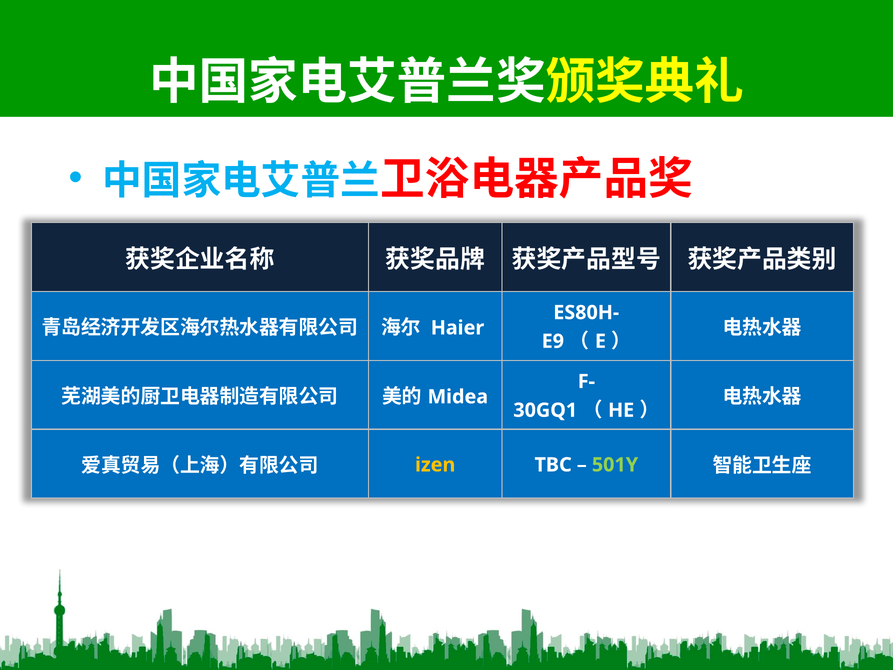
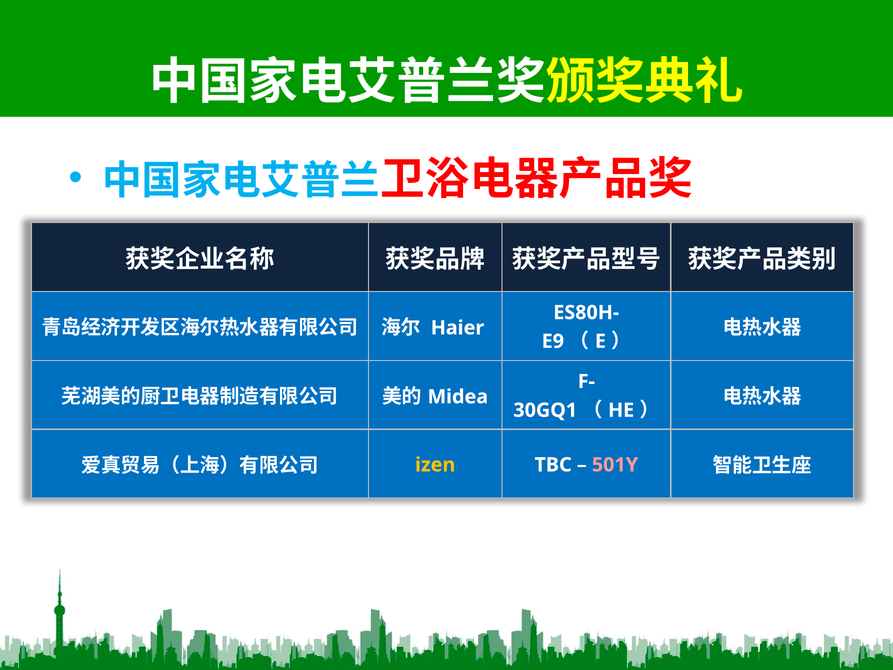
501Y colour: light green -> pink
